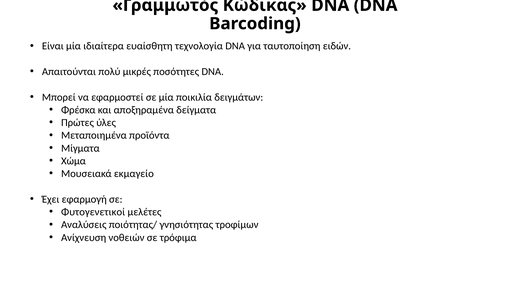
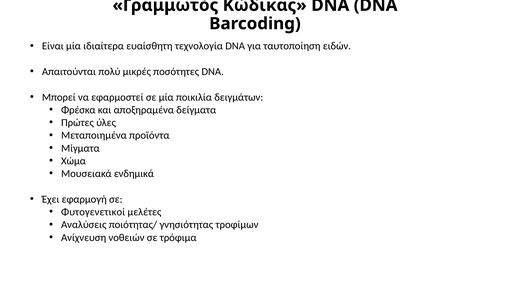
εκμαγείο: εκμαγείο -> ενδημικά
